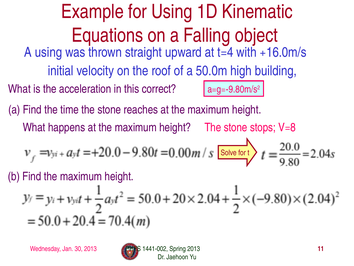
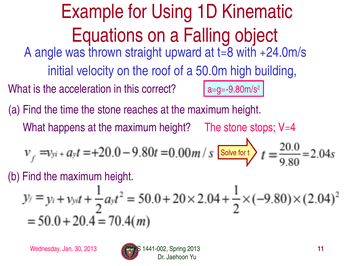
A using: using -> angle
t=4: t=4 -> t=8
+16.0m/s: +16.0m/s -> +24.0m/s
V=8: V=8 -> V=4
